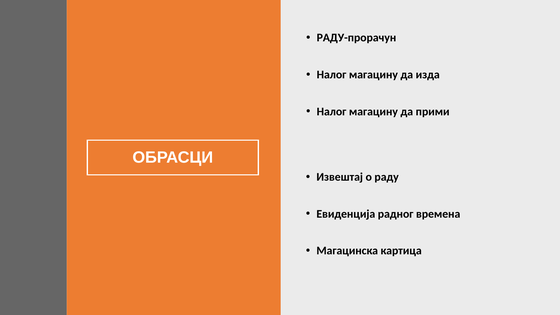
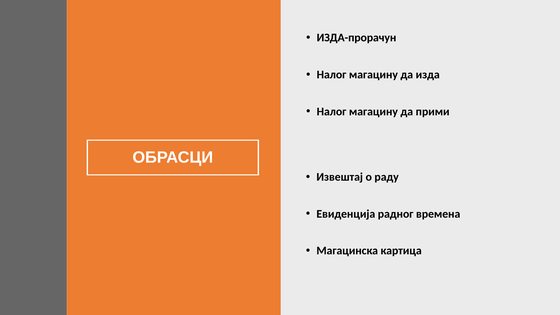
РАДУ-прорачун: РАДУ-прорачун -> ИЗДА-прорачун
